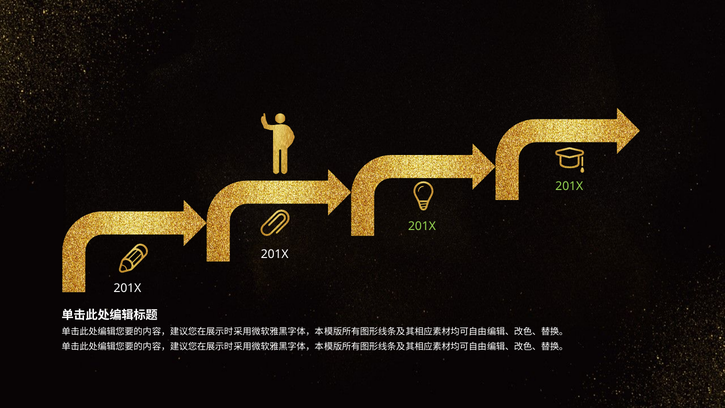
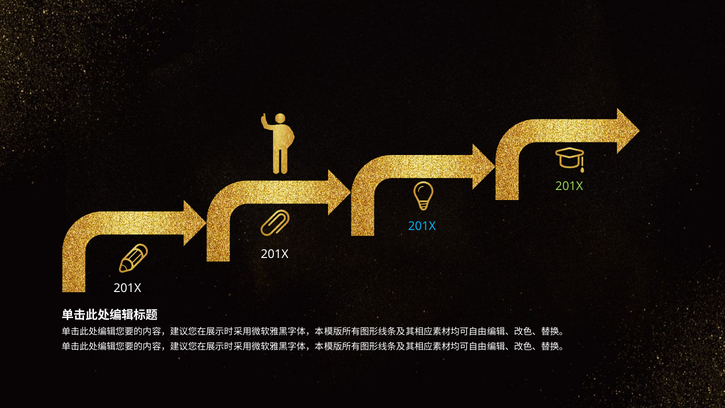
201X at (422, 226) colour: light green -> light blue
